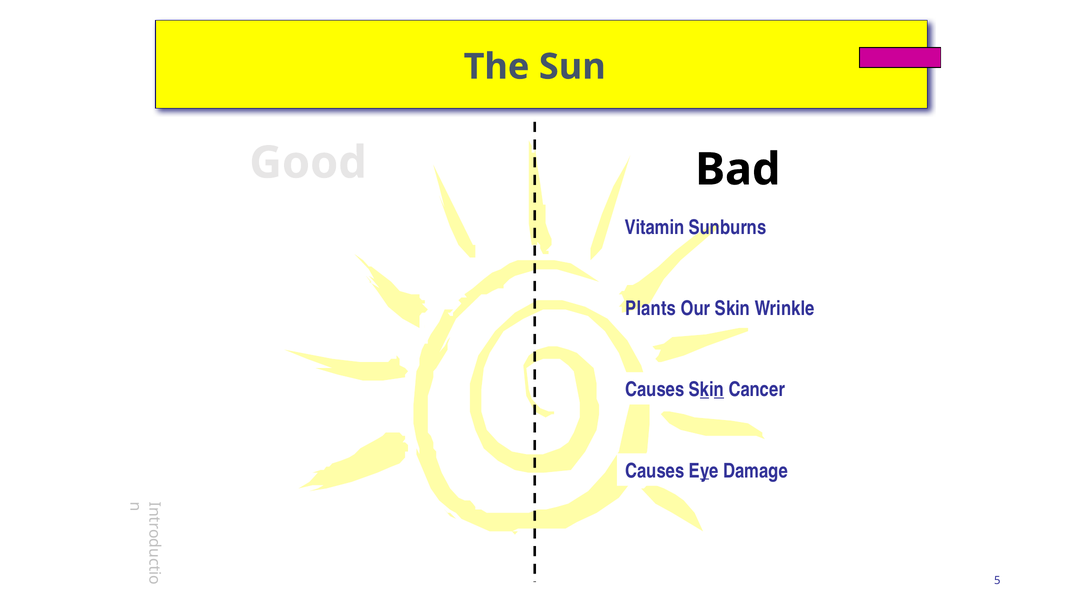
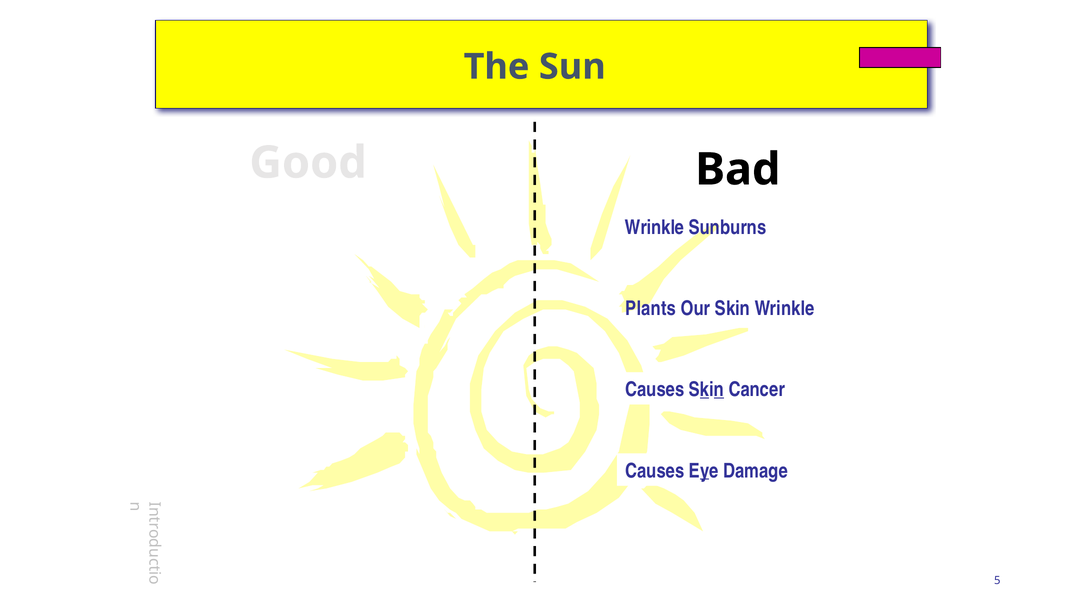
Vitamin at (655, 228): Vitamin -> Wrinkle
